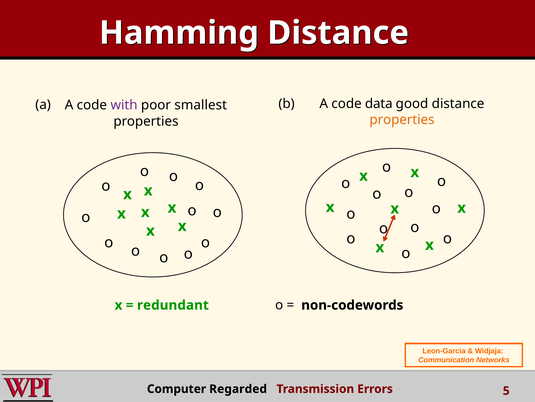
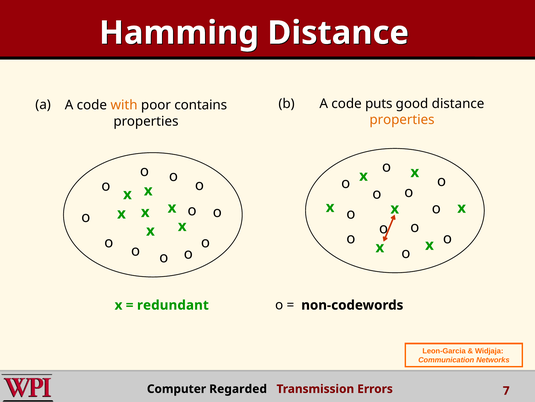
data: data -> puts
with colour: purple -> orange
smallest: smallest -> contains
5: 5 -> 7
